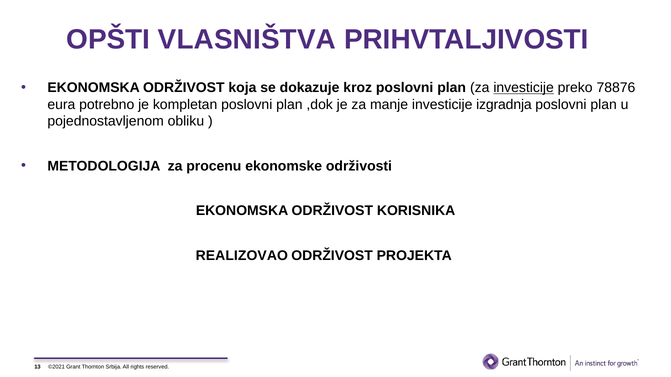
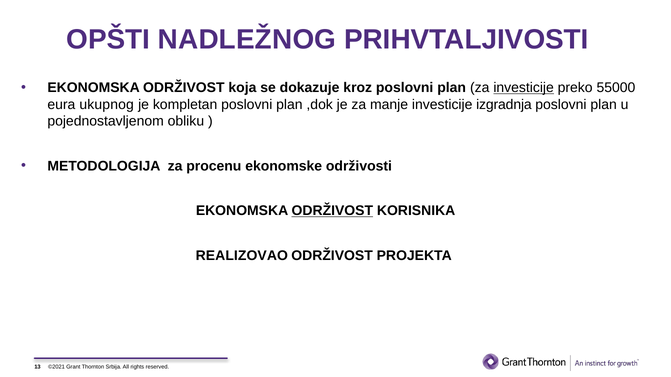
VLASNIŠTVA: VLASNIŠTVA -> NADLEŽNOG
78876: 78876 -> 55000
potrebno: potrebno -> ukupnog
ODRŽIVOST at (332, 211) underline: none -> present
